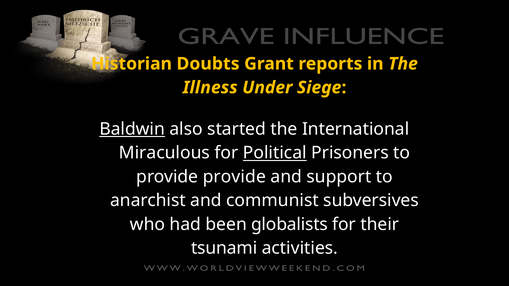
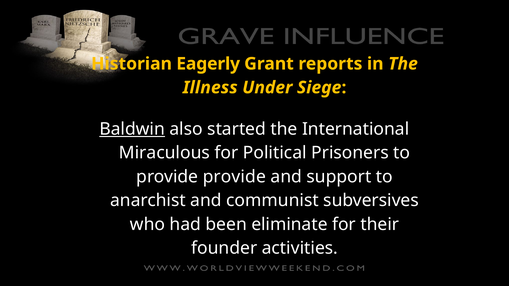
Doubts: Doubts -> Eagerly
Political underline: present -> none
globalists: globalists -> eliminate
tsunami: tsunami -> founder
